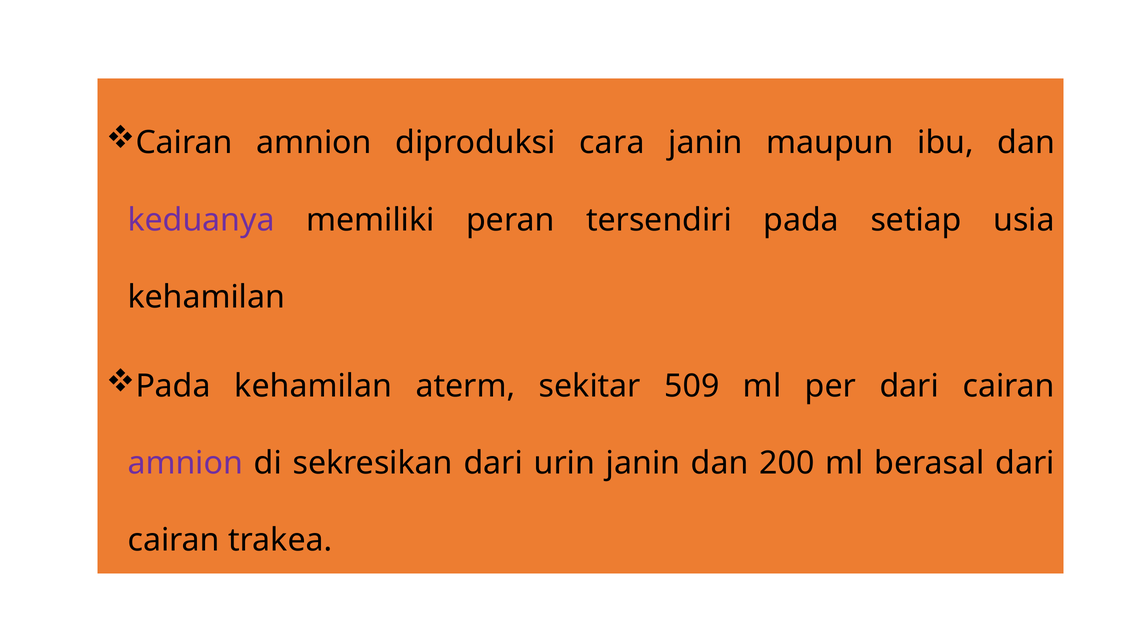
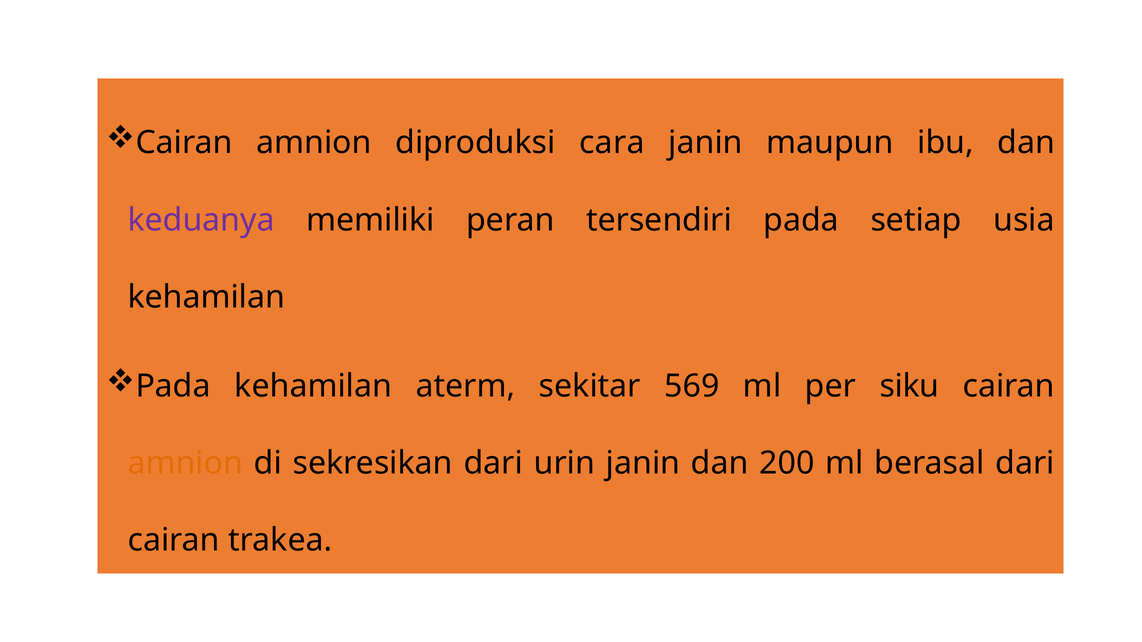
509: 509 -> 569
per dari: dari -> siku
amnion at (185, 463) colour: purple -> orange
